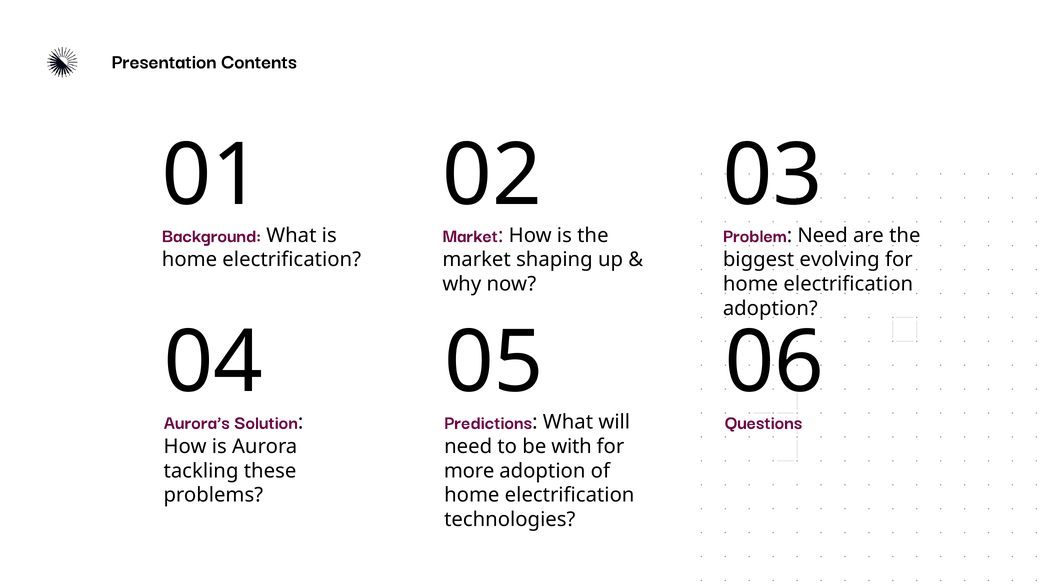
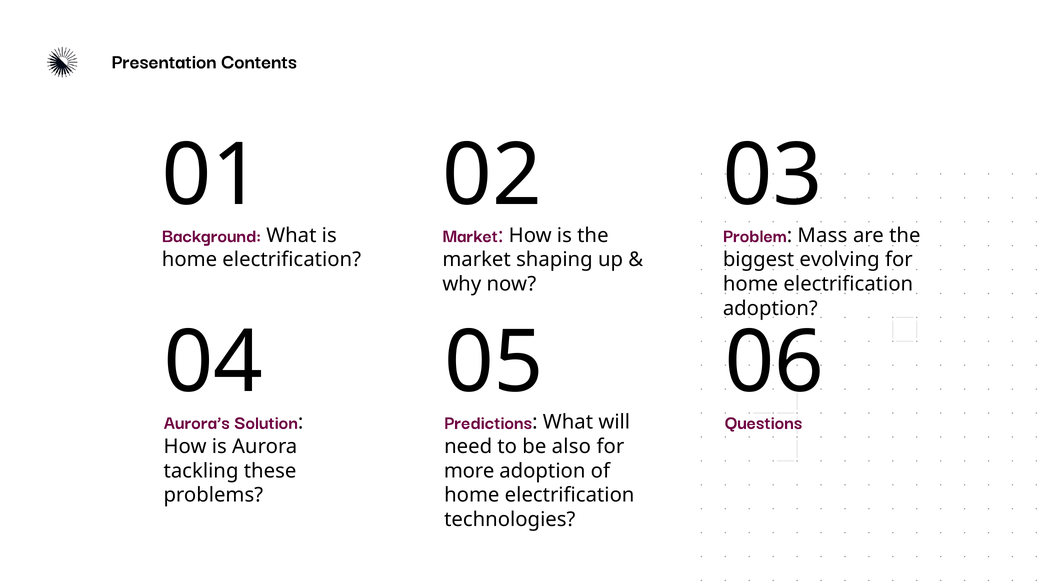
Need at (823, 235): Need -> Mass
with: with -> also
